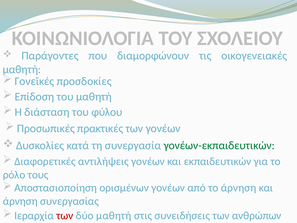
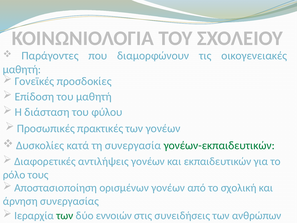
το άρνηση: άρνηση -> σχολική
των at (65, 215) colour: red -> green
δύο μαθητή: μαθητή -> εννοιών
